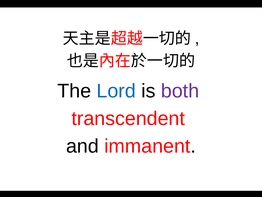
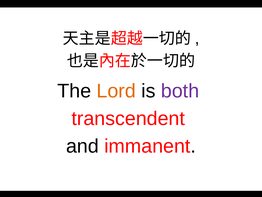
Lord colour: blue -> orange
